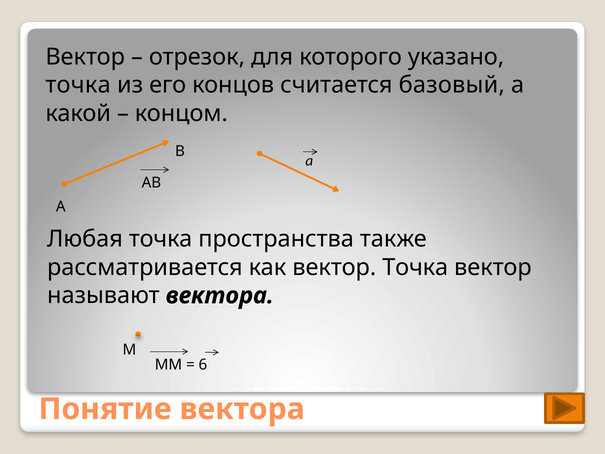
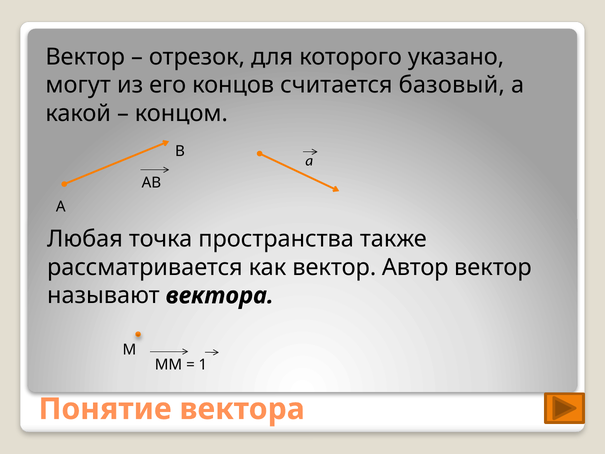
точка at (78, 85): точка -> могут
вектор Точка: Точка -> Автор
6: 6 -> 1
